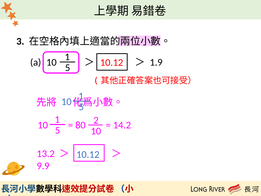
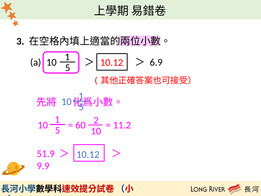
1.9: 1.9 -> 6.9
80: 80 -> 60
14.2: 14.2 -> 11.2
13.2: 13.2 -> 51.9
